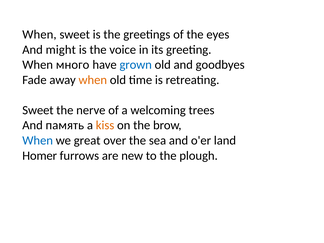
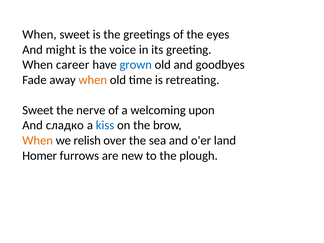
много: много -> career
trees: trees -> upon
память: память -> сладко
kiss colour: orange -> blue
When at (38, 140) colour: blue -> orange
great: great -> relish
